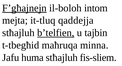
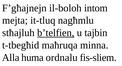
F’għajnejn underline: present -> none
qaddejja: qaddejja -> nagħmlu
Jafu: Jafu -> Alla
huma stħajluh: stħajluh -> ordnalu
